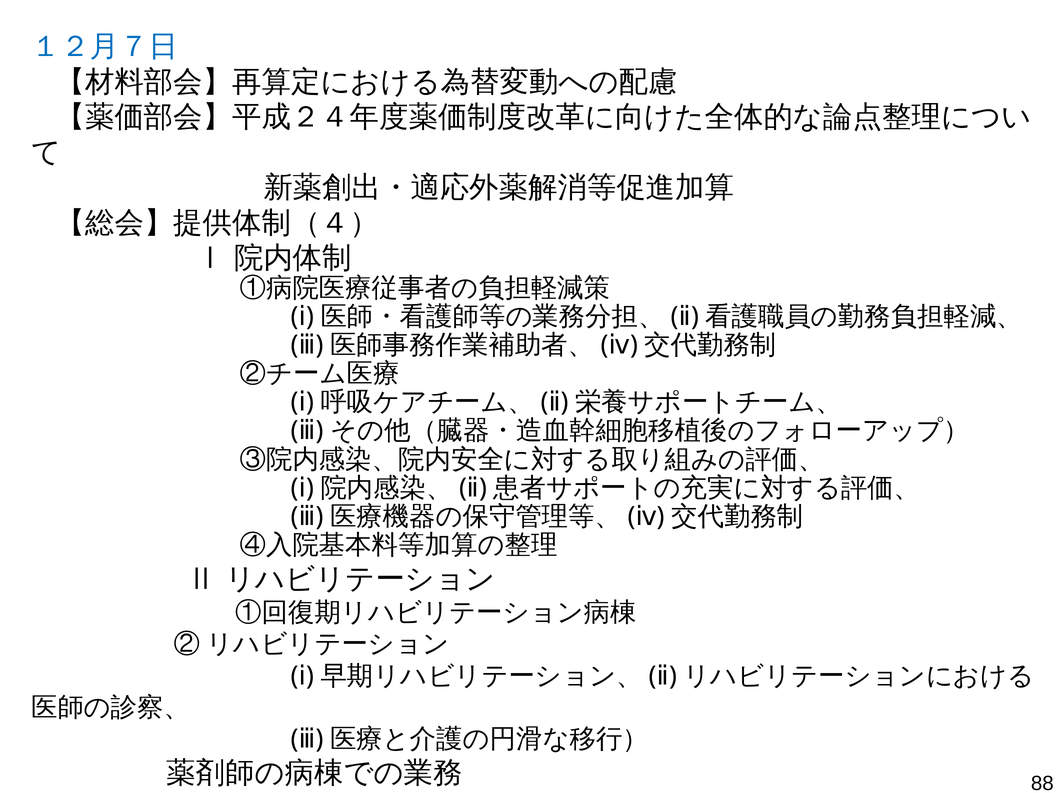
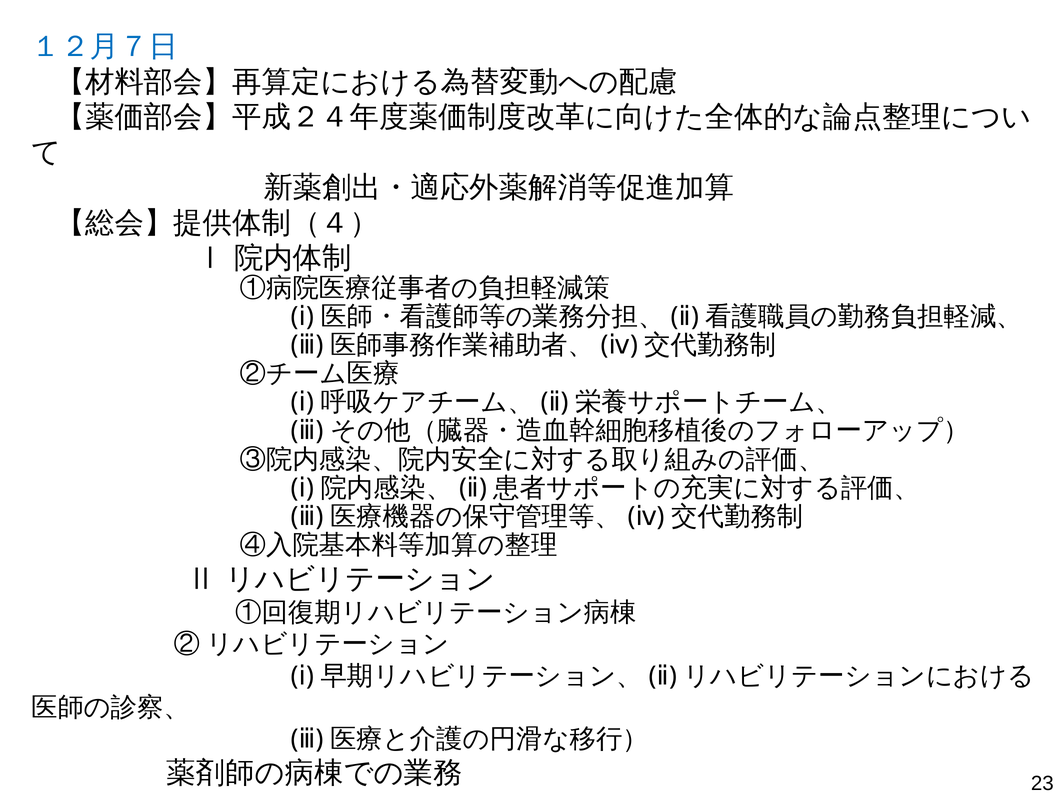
88: 88 -> 23
